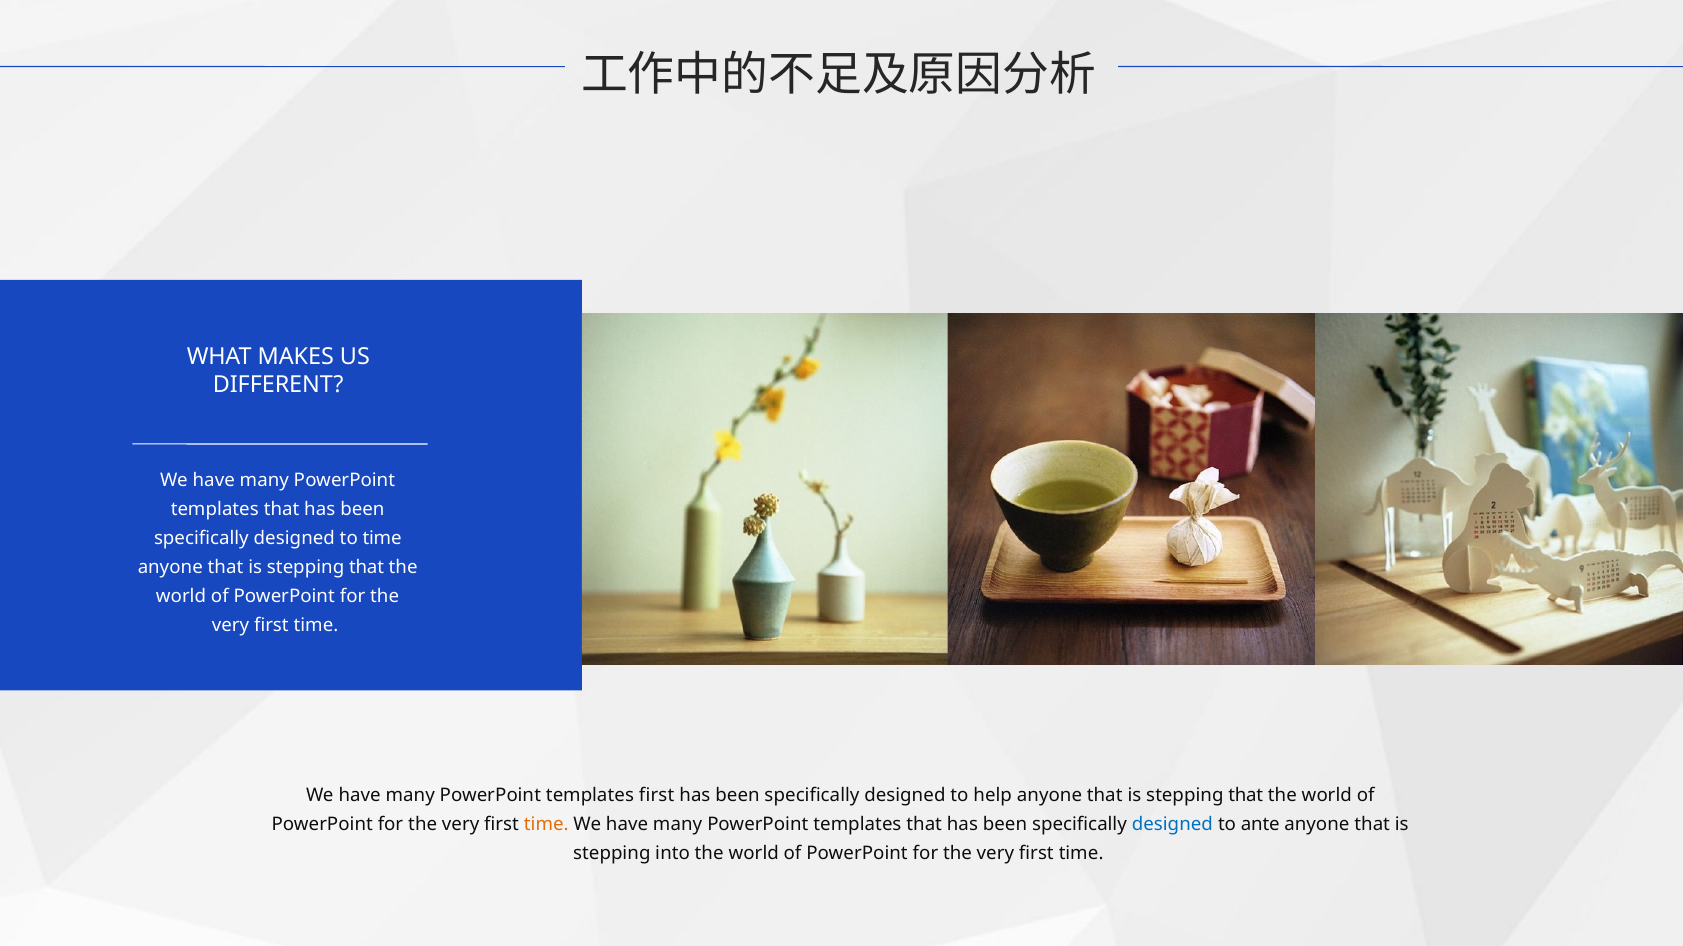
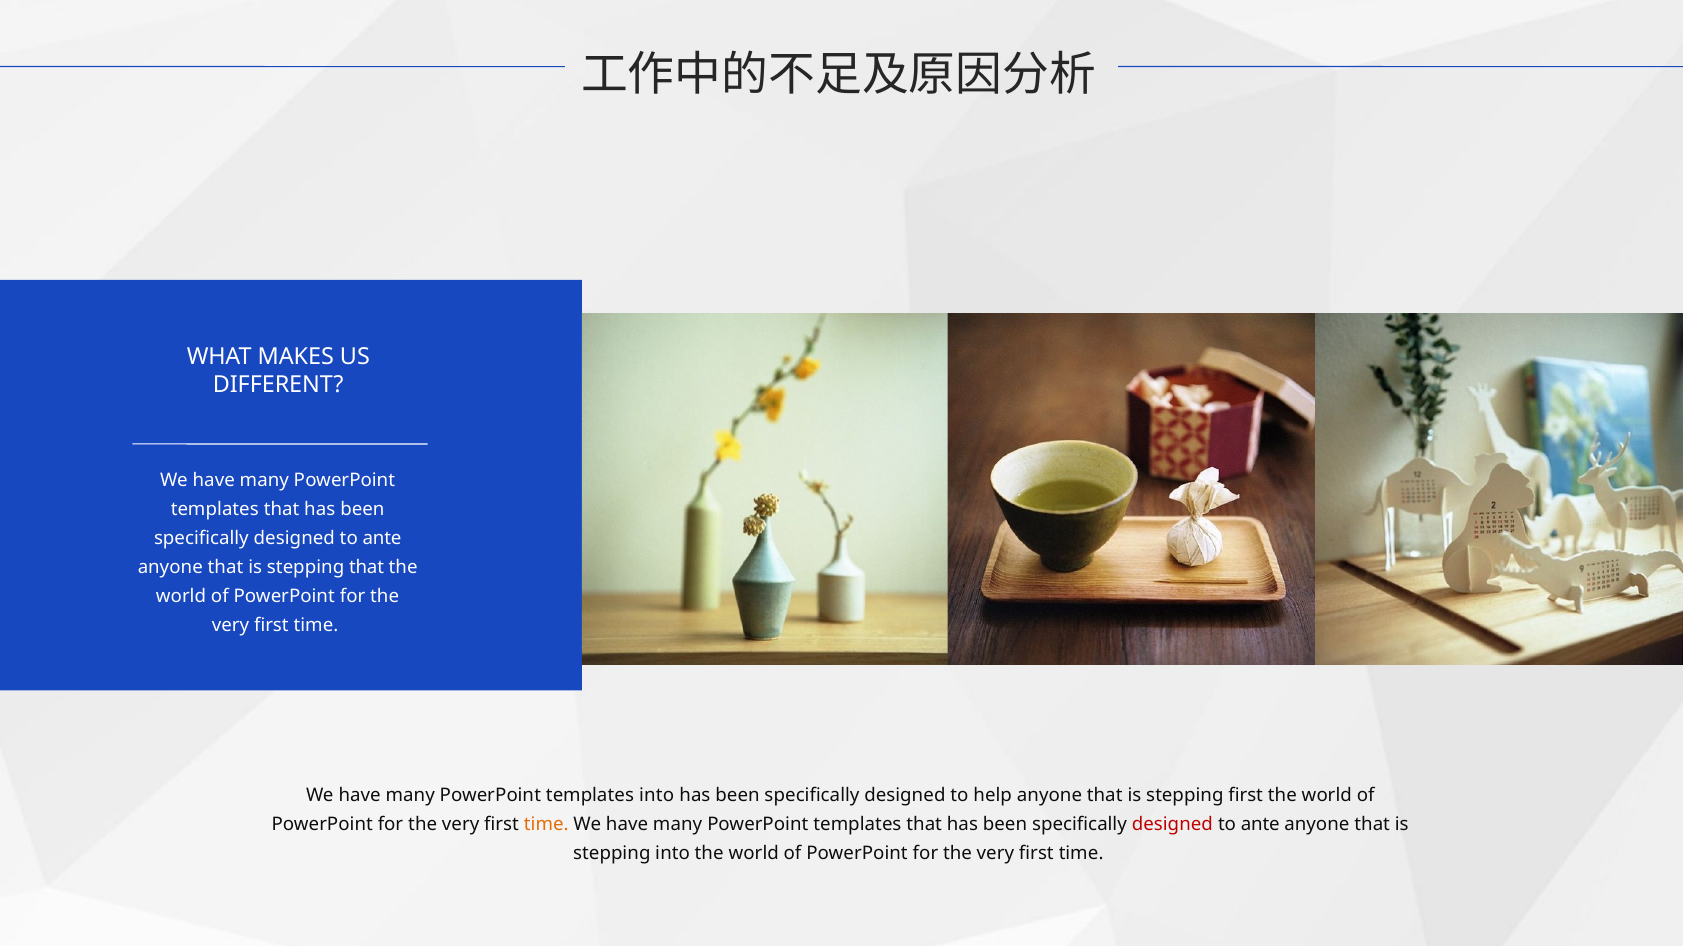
time at (382, 538): time -> ante
templates first: first -> into
that at (1246, 796): that -> first
designed at (1172, 825) colour: blue -> red
